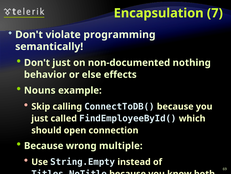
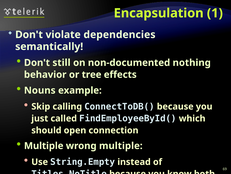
7: 7 -> 1
programming: programming -> dependencies
Don't just: just -> still
else: else -> tree
Because at (44, 145): Because -> Multiple
